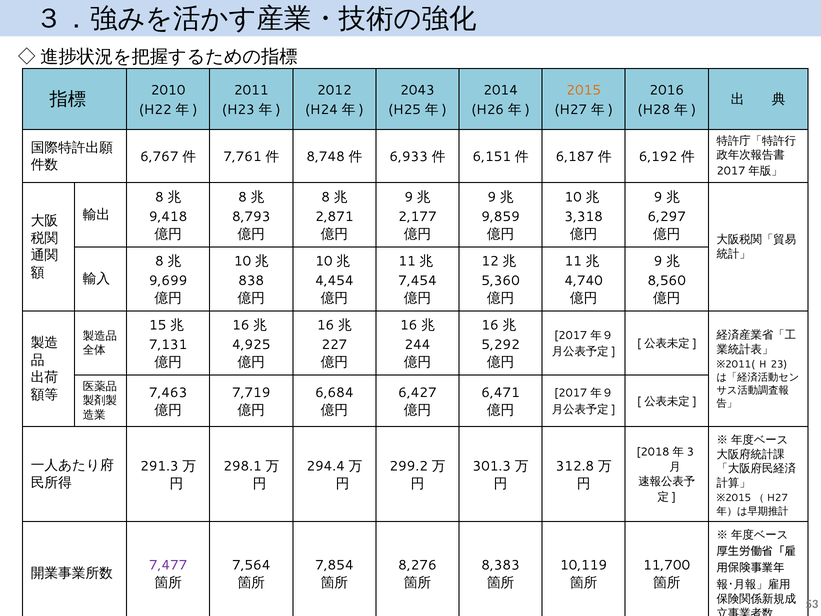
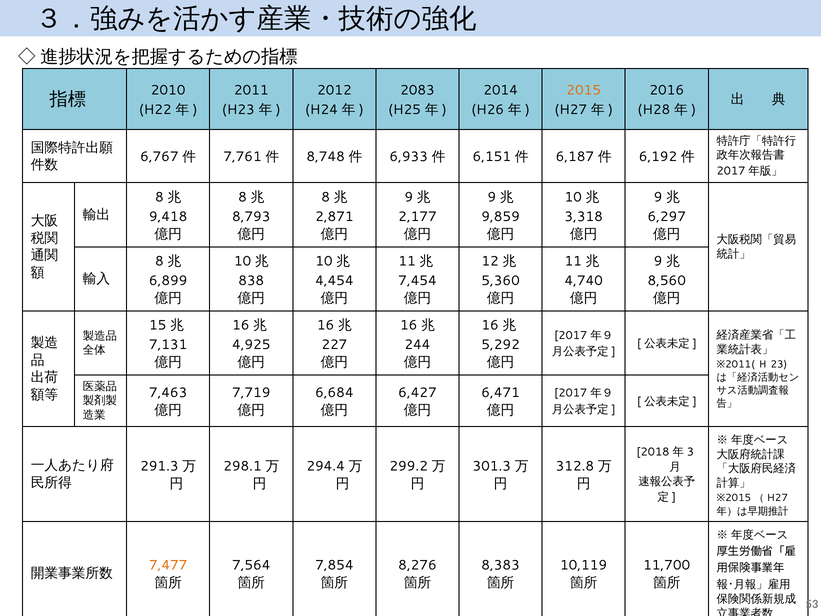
2043: 2043 -> 2083
9,699: 9,699 -> 6,899
7,477 colour: purple -> orange
